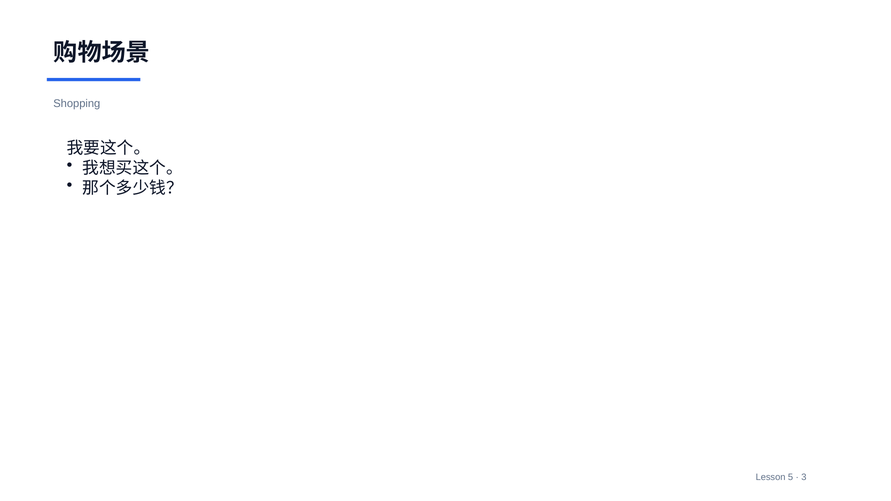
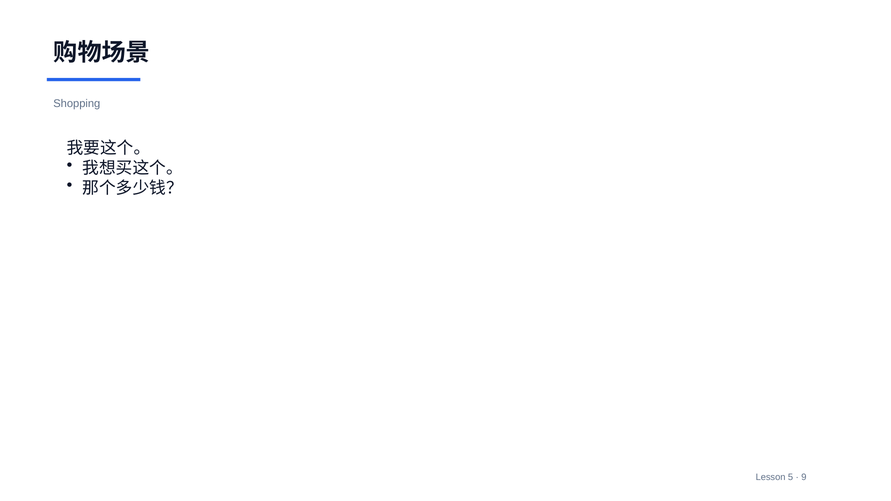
3: 3 -> 9
